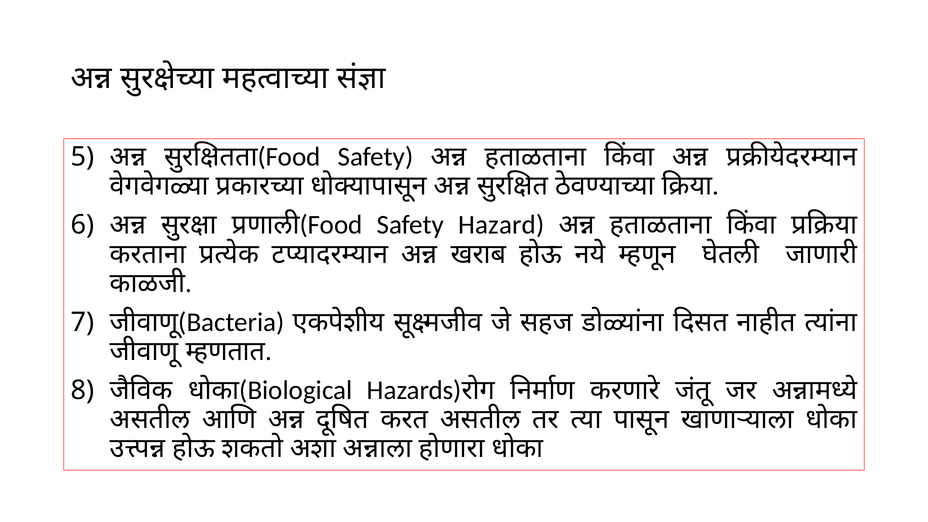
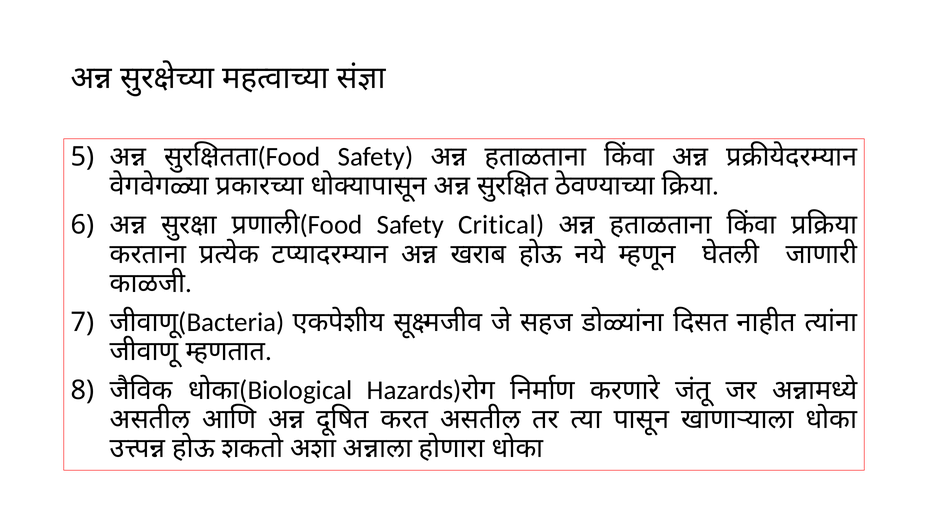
Hazard: Hazard -> Critical
